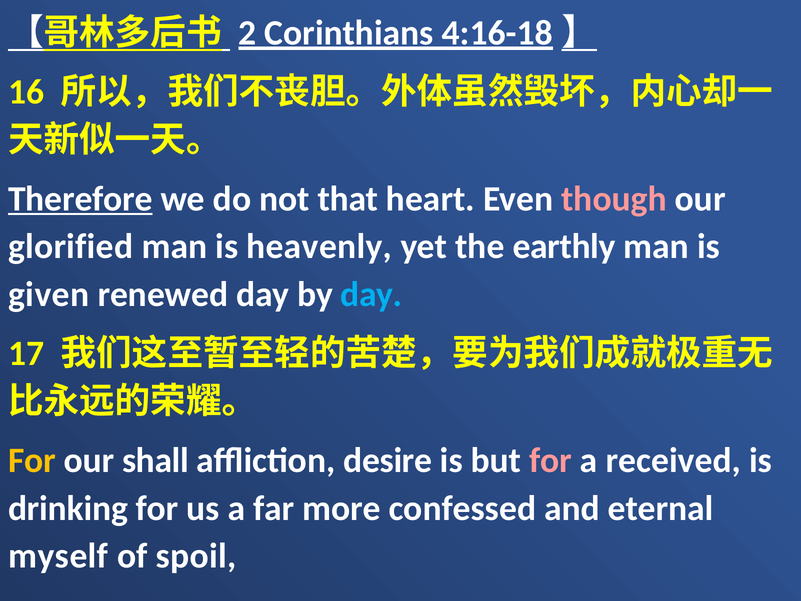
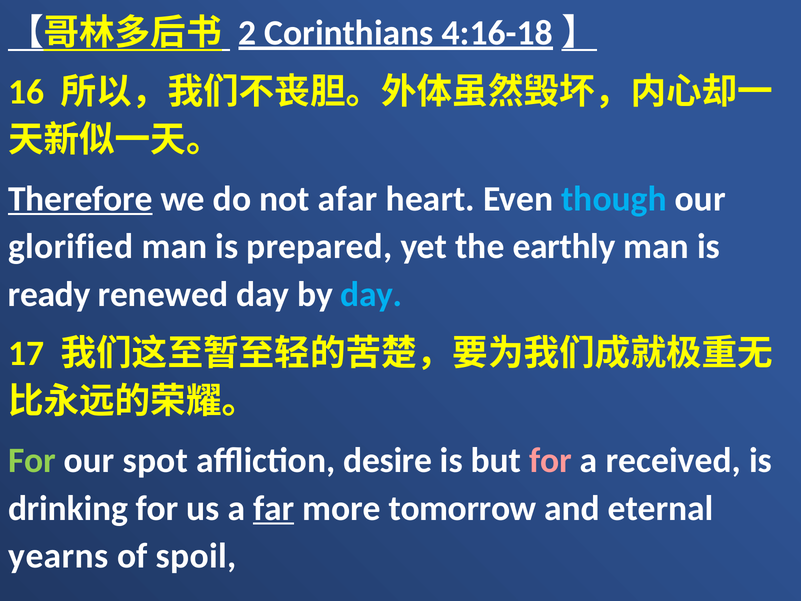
that: that -> afar
though colour: pink -> light blue
heavenly: heavenly -> prepared
given: given -> ready
For at (32, 460) colour: yellow -> light green
shall: shall -> spot
far underline: none -> present
confessed: confessed -> tomorrow
myself: myself -> yearns
